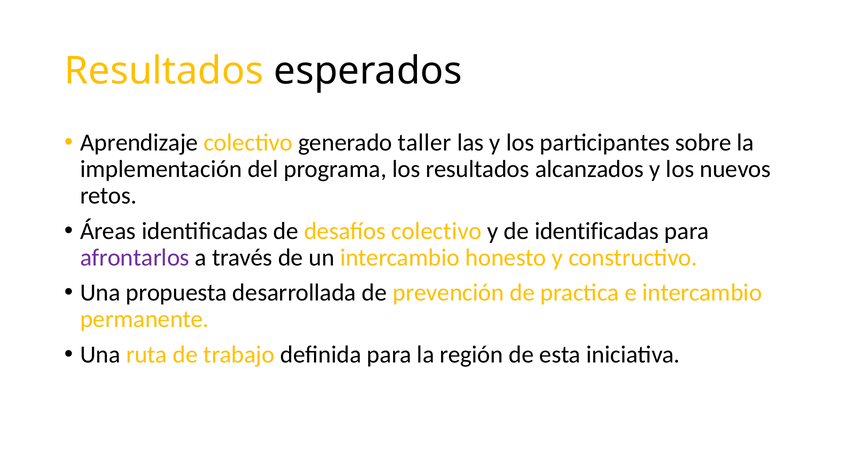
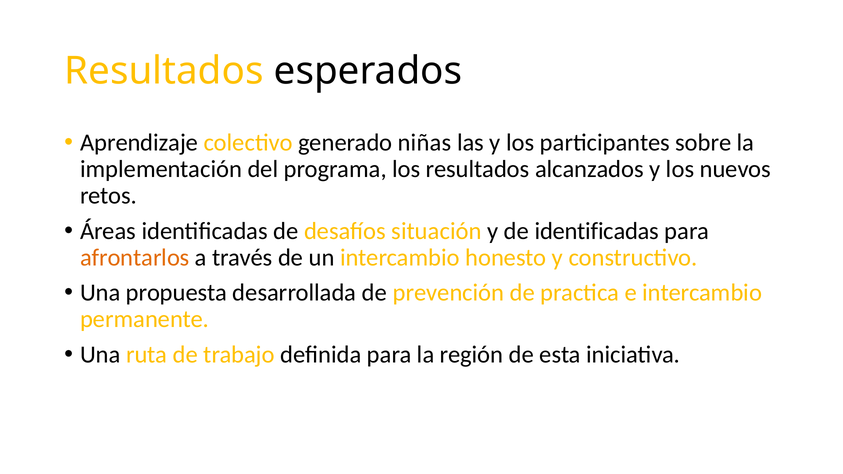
taller: taller -> niñas
desafíos colectivo: colectivo -> situación
afrontarlos colour: purple -> orange
